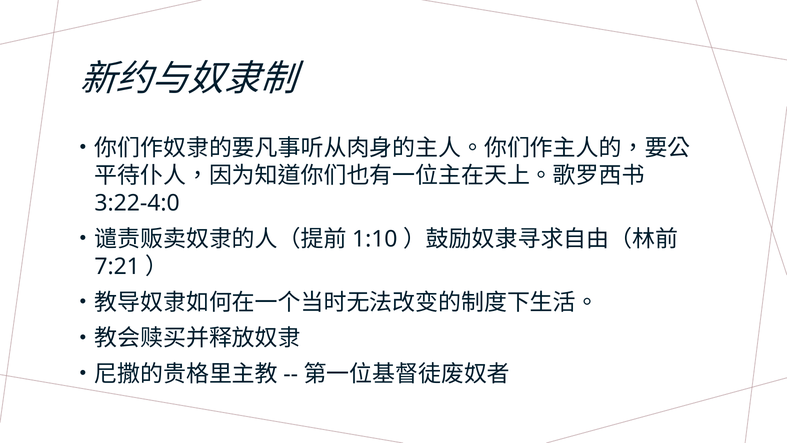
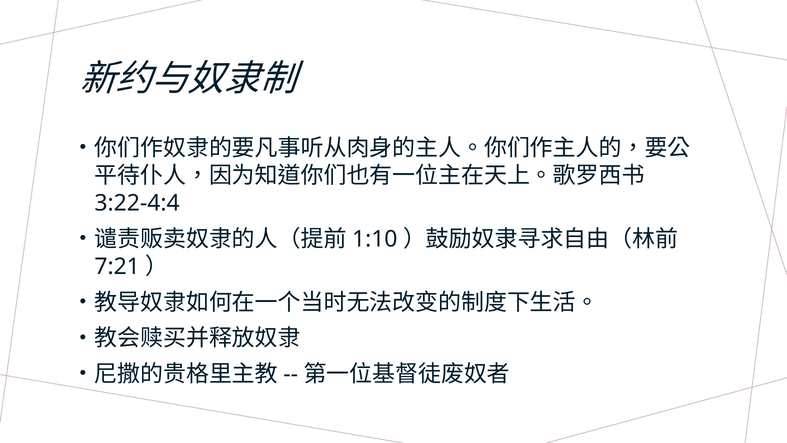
3:22-4:0: 3:22-4:0 -> 3:22-4:4
